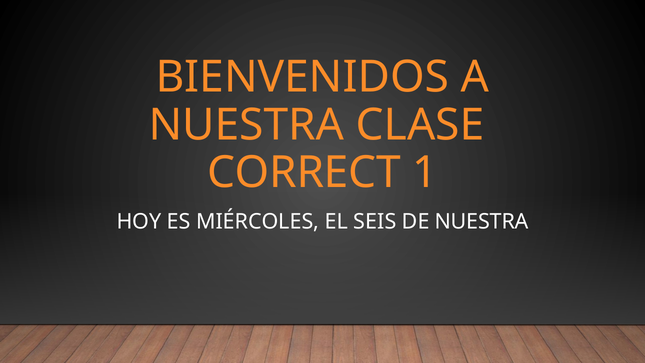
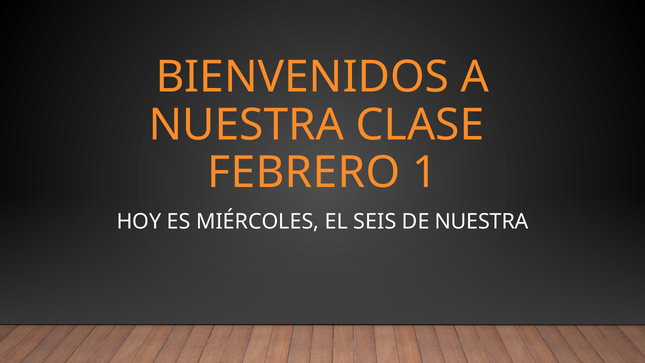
CORRECT: CORRECT -> FEBRERO
